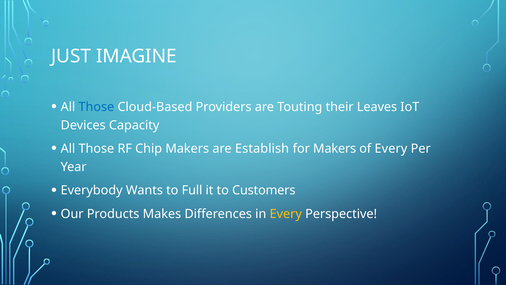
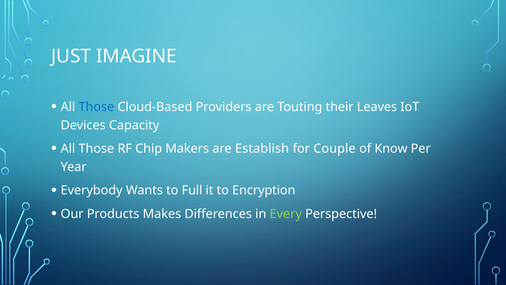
for Makers: Makers -> Couple
of Every: Every -> Know
Customers: Customers -> Encryption
Every at (286, 214) colour: yellow -> light green
